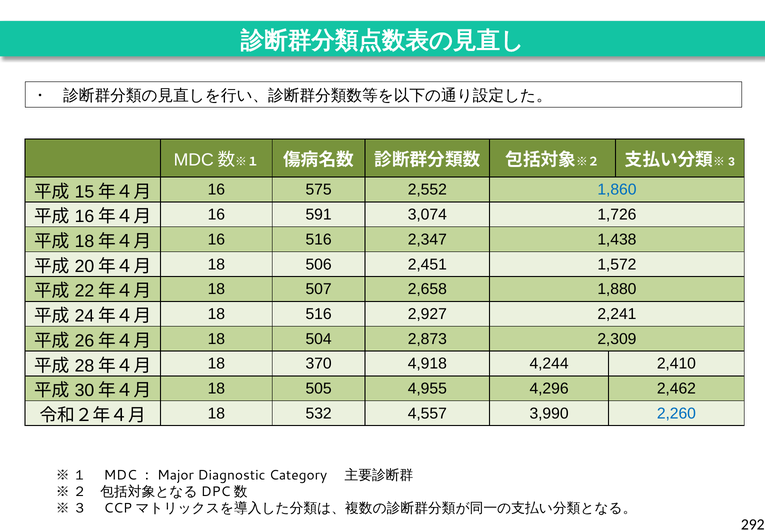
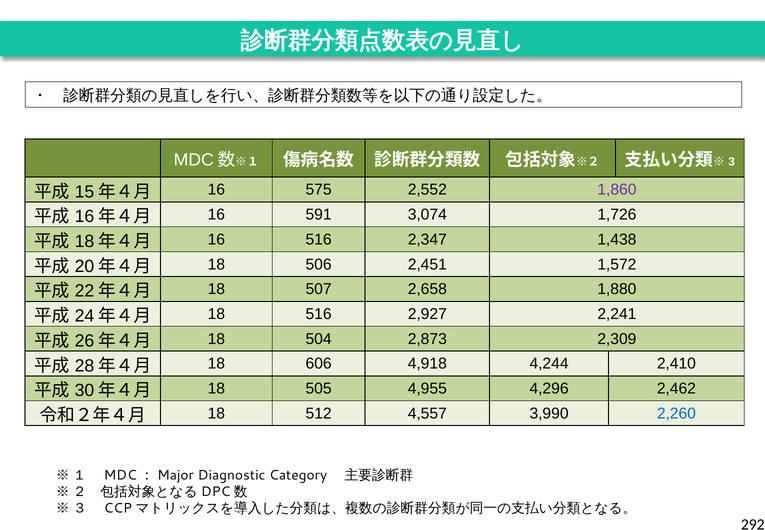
1,860 colour: blue -> purple
370: 370 -> 606
532: 532 -> 512
